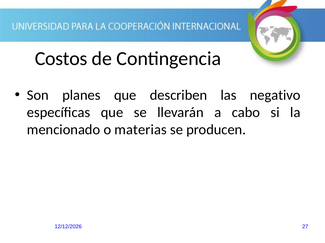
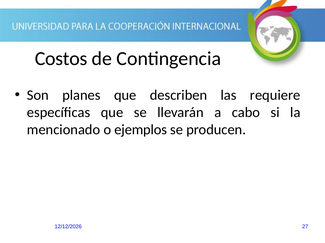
negativo: negativo -> requiere
materias: materias -> ejemplos
